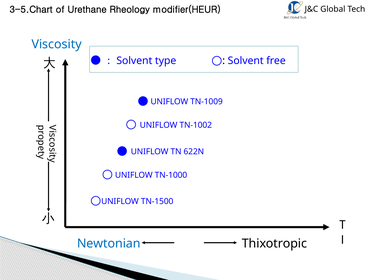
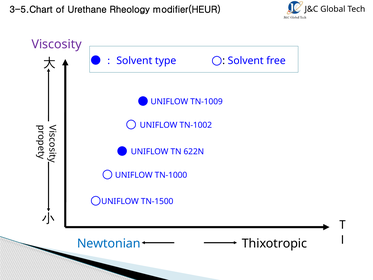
Viscosity colour: blue -> purple
